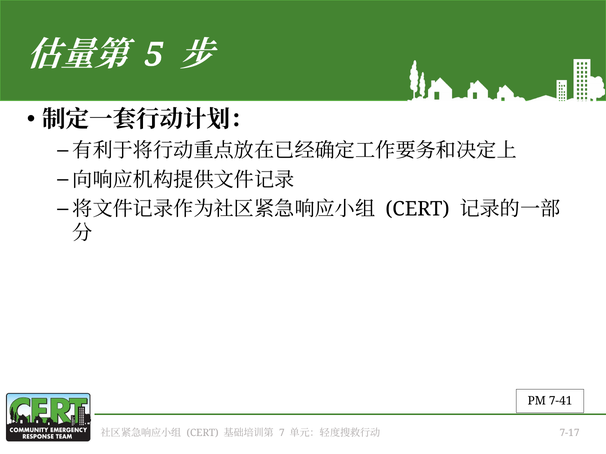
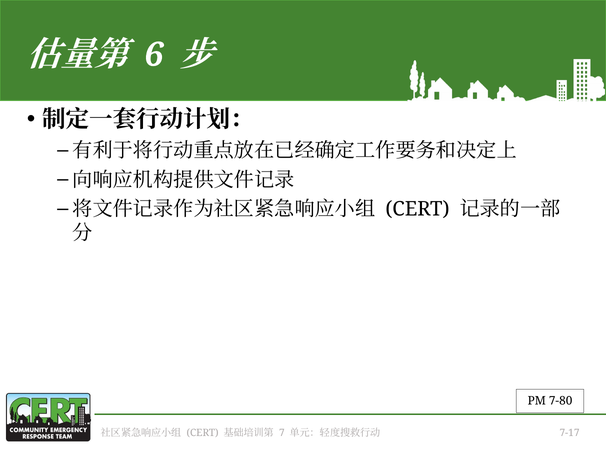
5: 5 -> 6
7-41: 7-41 -> 7-80
